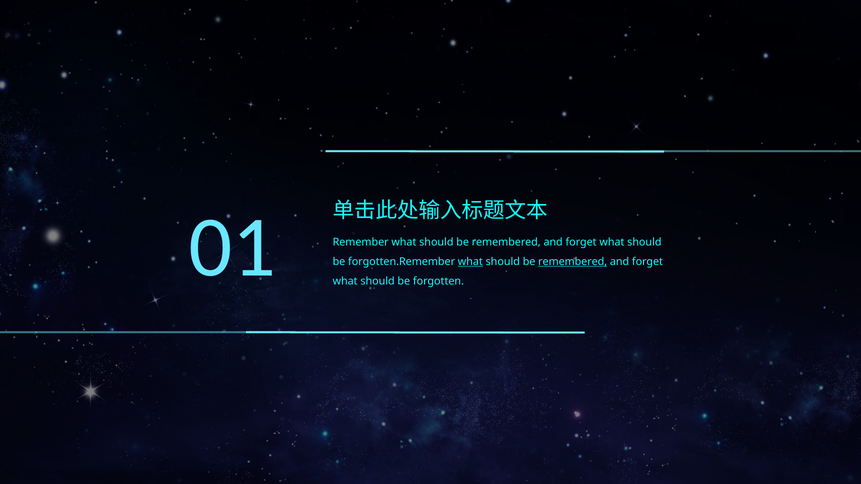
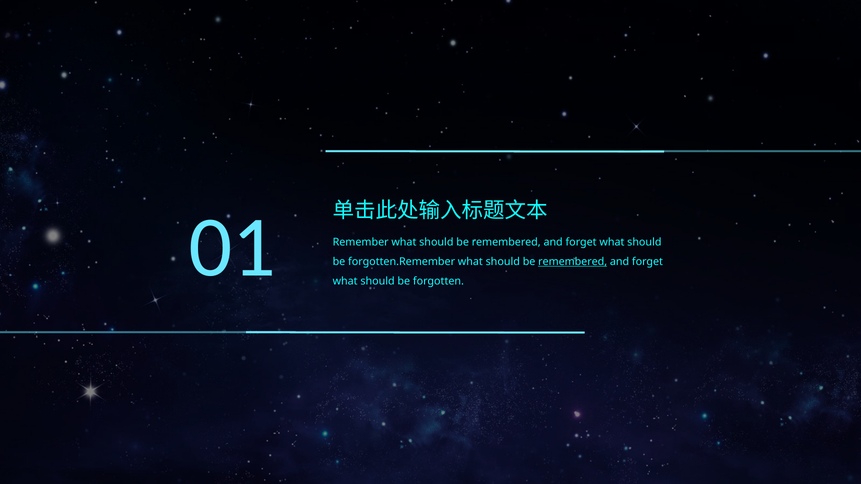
what at (470, 262) underline: present -> none
